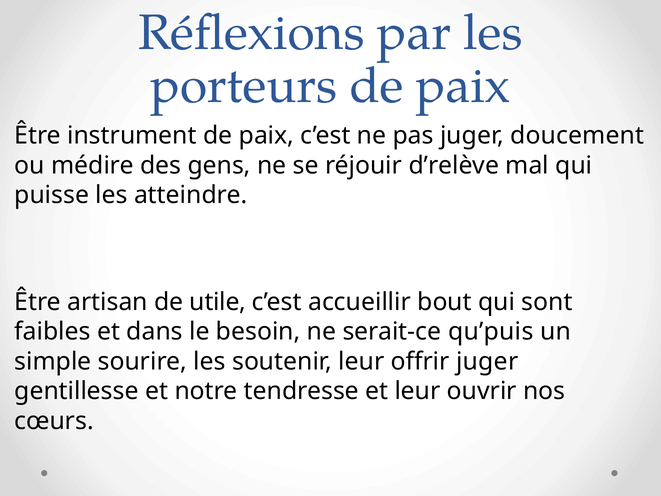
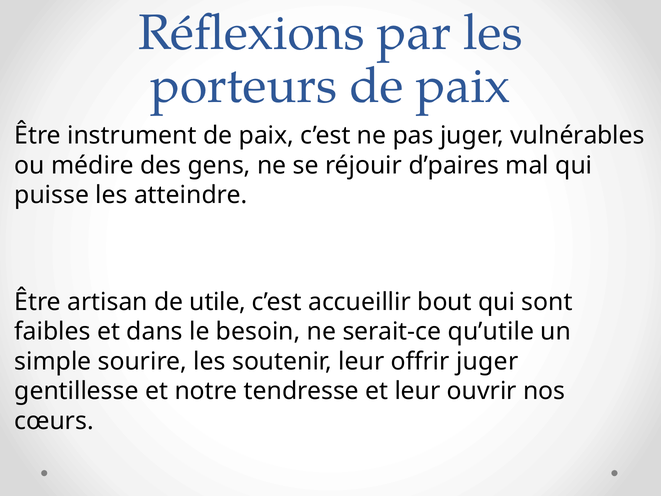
doucement: doucement -> vulnérables
d’relève: d’relève -> d’paires
qu’puis: qu’puis -> qu’utile
